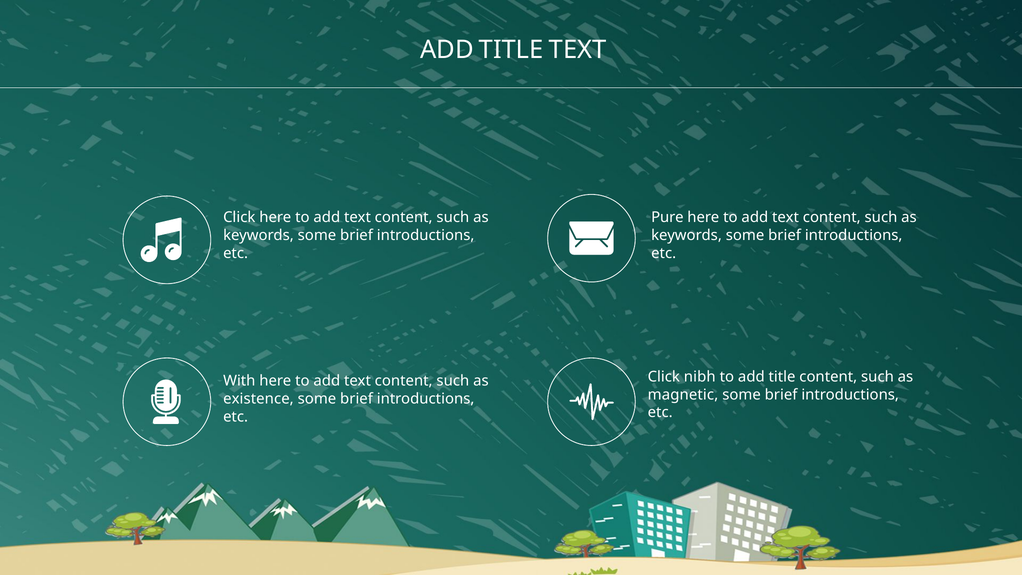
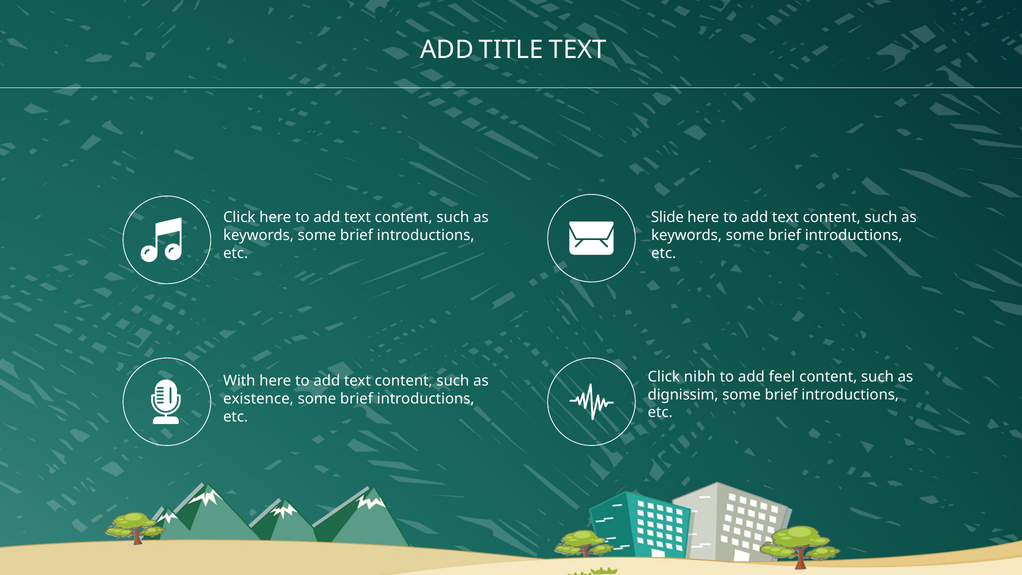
Pure: Pure -> Slide
to add title: title -> feel
magnetic: magnetic -> dignissim
